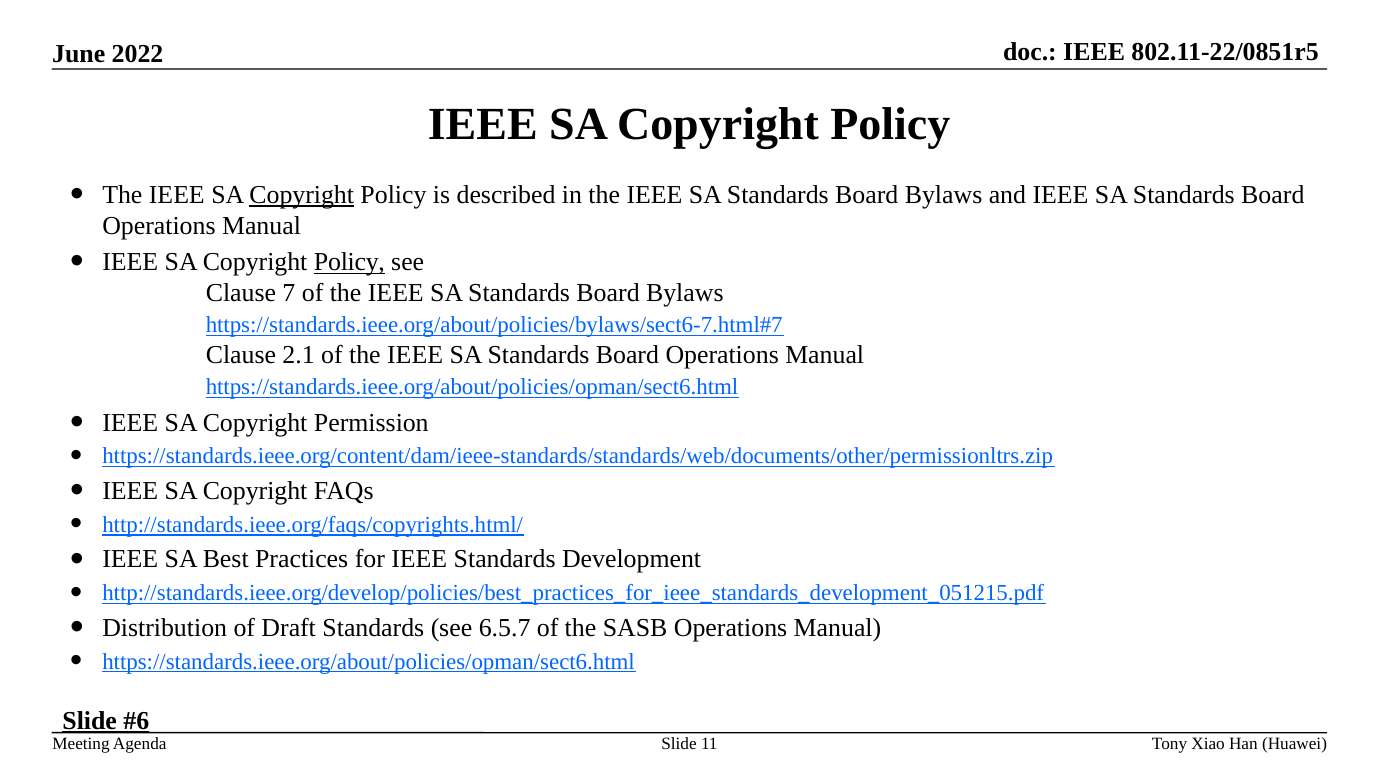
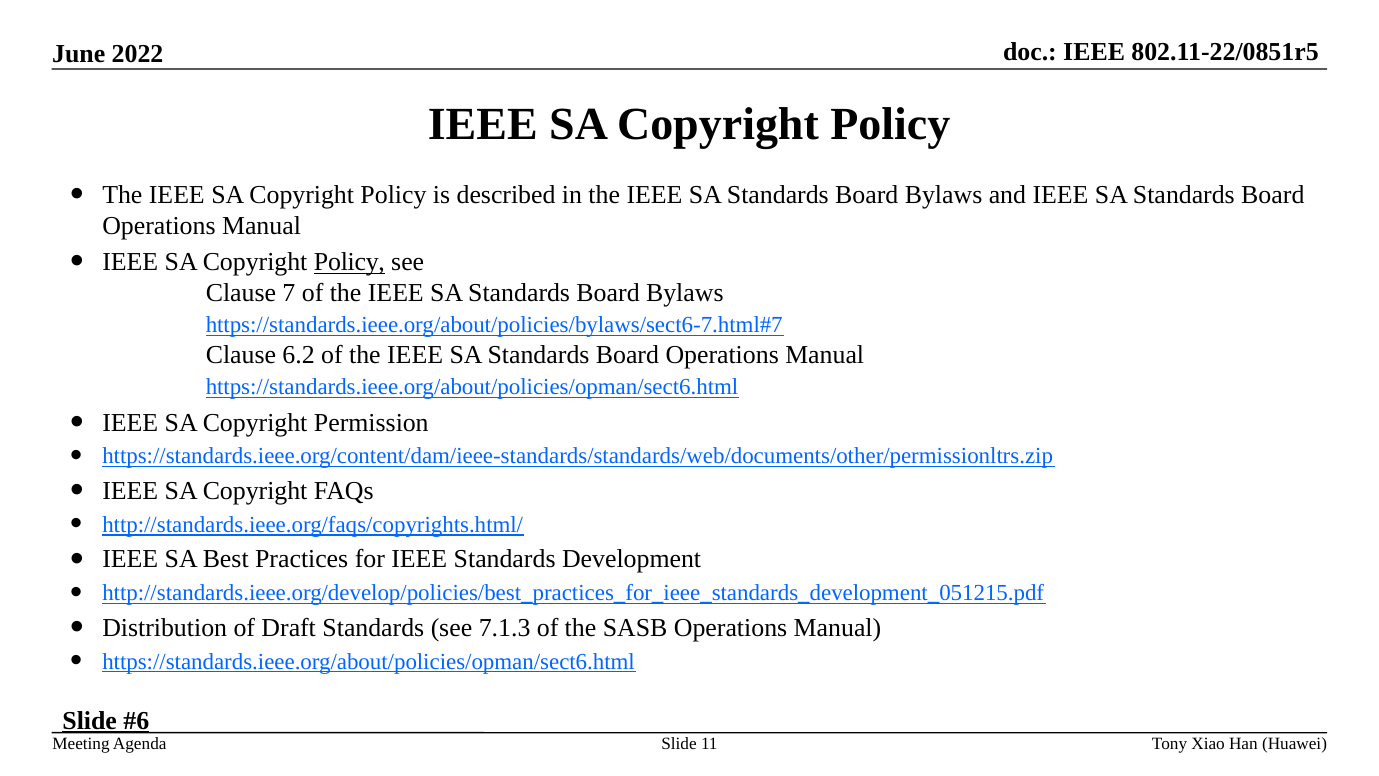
Copyright at (302, 195) underline: present -> none
2.1: 2.1 -> 6.2
6.5.7: 6.5.7 -> 7.1.3
